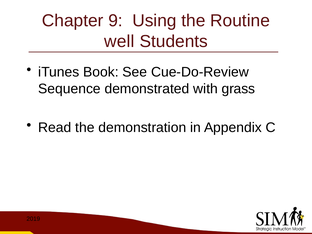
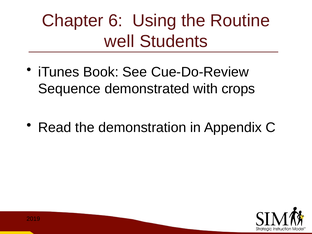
9: 9 -> 6
grass: grass -> crops
